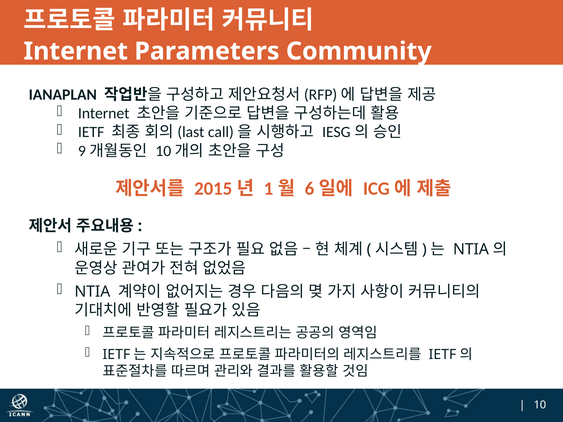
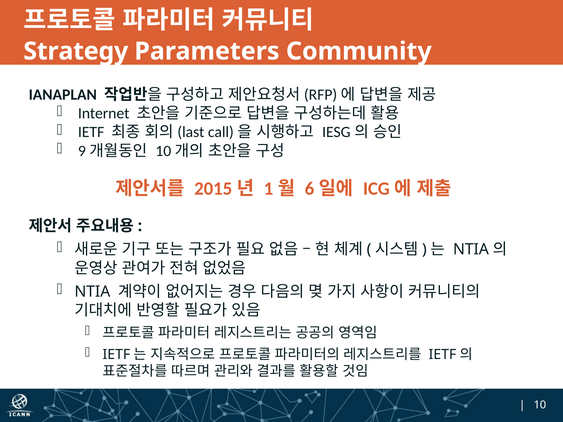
Internet at (76, 51): Internet -> Strategy
